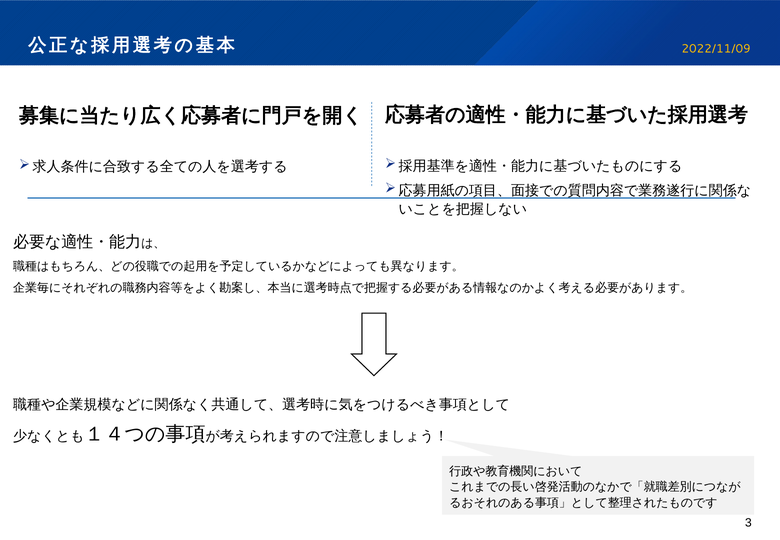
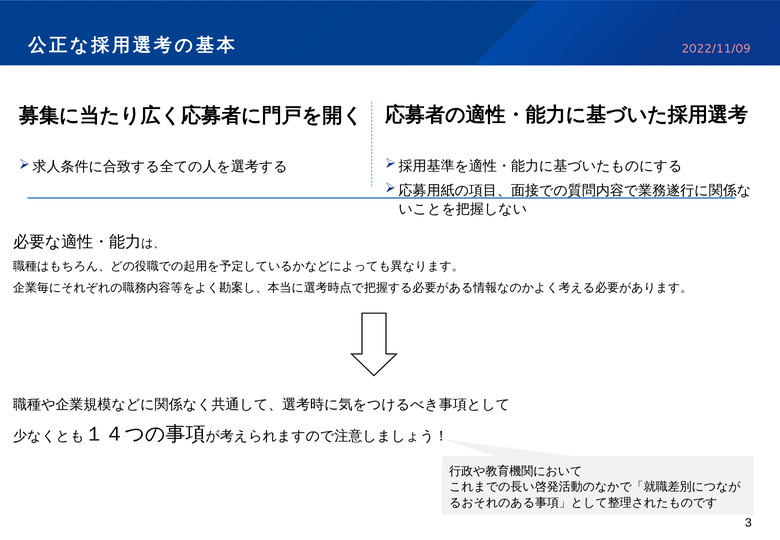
2022/11/09 colour: yellow -> pink
